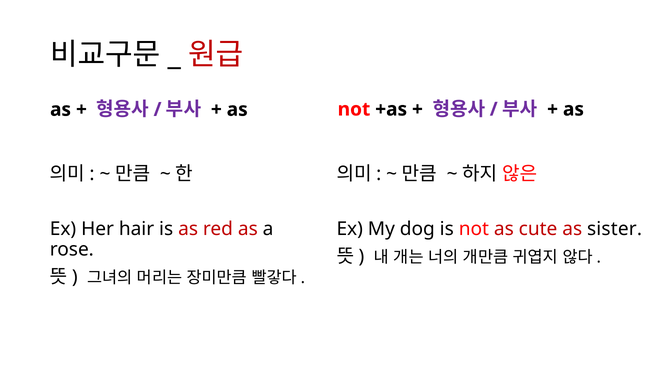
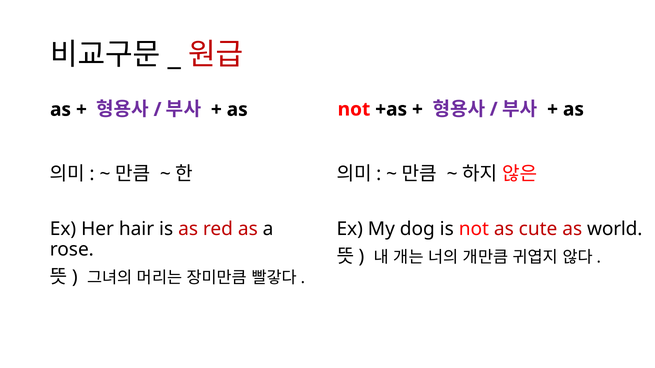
sister: sister -> world
